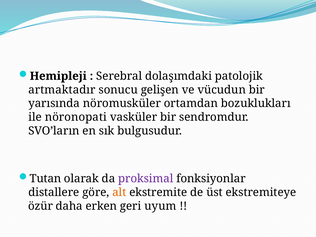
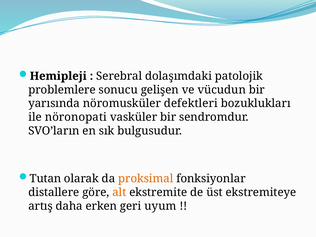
artmaktadır: artmaktadır -> problemlere
ortamdan: ortamdan -> defektleri
proksimal colour: purple -> orange
özür: özür -> artış
